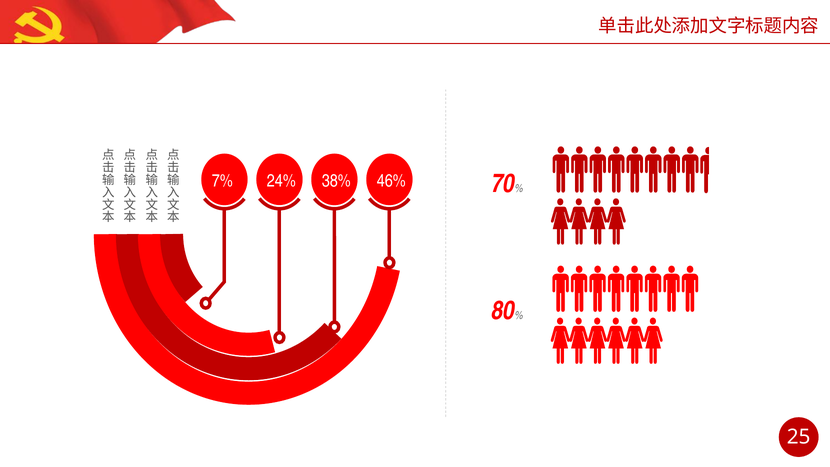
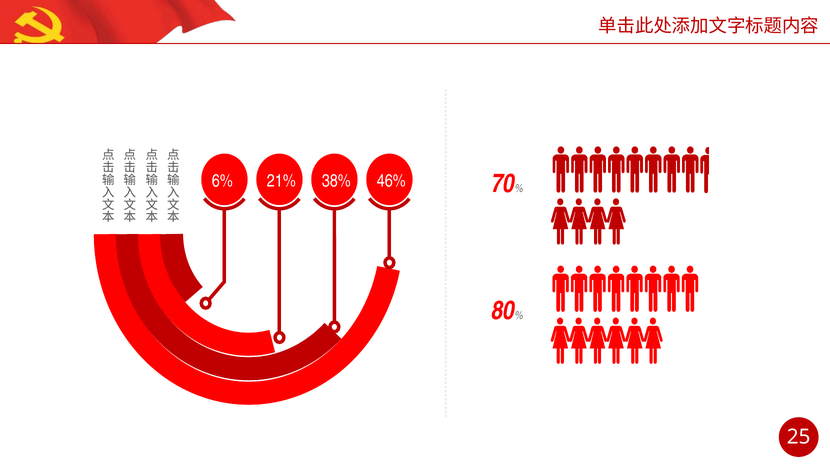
7%: 7% -> 6%
24%: 24% -> 21%
